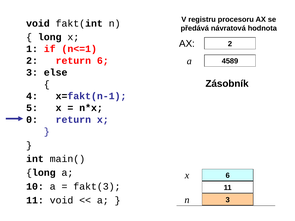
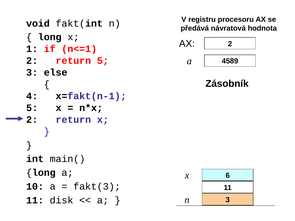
return 6: 6 -> 5
0 at (32, 120): 0 -> 2
11 void: void -> disk
